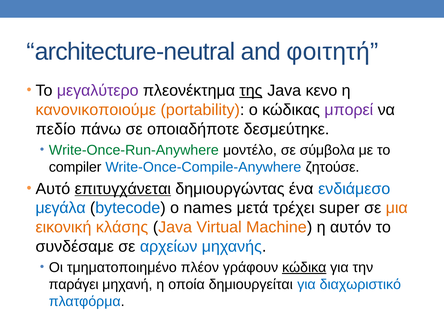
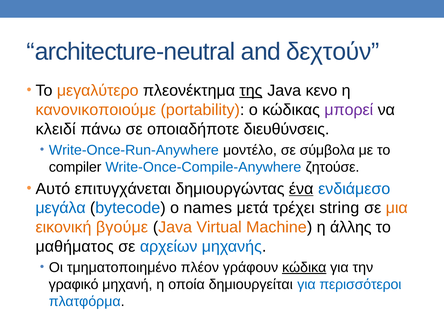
φοιτητή: φοιτητή -> δεχτούν
μεγαλύτερο colour: purple -> orange
πεδίο: πεδίο -> κλειδί
δεσμεύτηκε: δεσμεύτηκε -> διευθύνσεις
Write-Once-Run-Anywhere colour: green -> blue
επιτυγχάνεται underline: present -> none
ένα underline: none -> present
super: super -> string
κλάσης: κλάσης -> βγούμε
αυτόν: αυτόν -> άλλης
συνδέσαμε: συνδέσαμε -> μαθήματος
παράγει: παράγει -> γραφικό
διαχωριστικό: διαχωριστικό -> περισσότεροι
